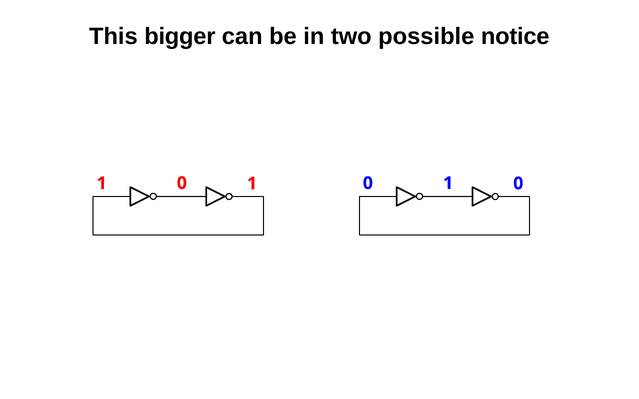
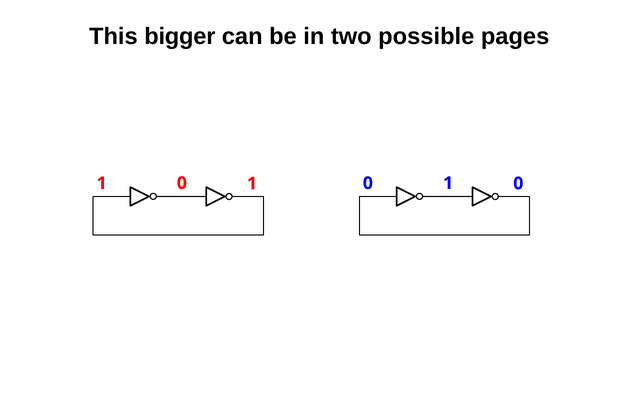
notice: notice -> pages
